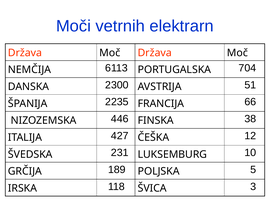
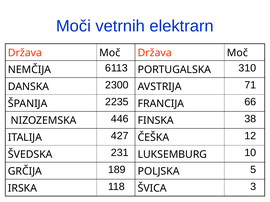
704: 704 -> 310
51: 51 -> 71
